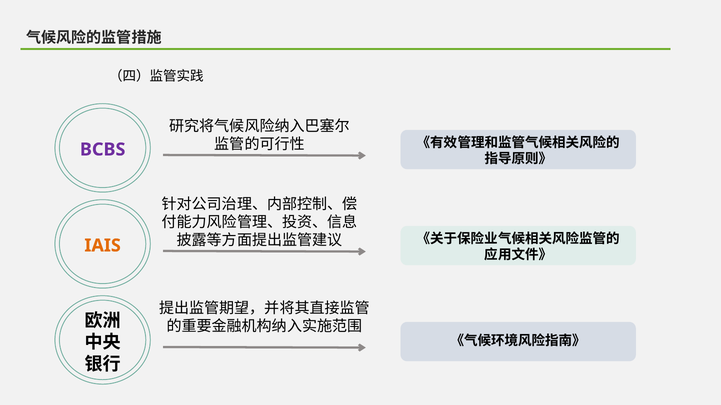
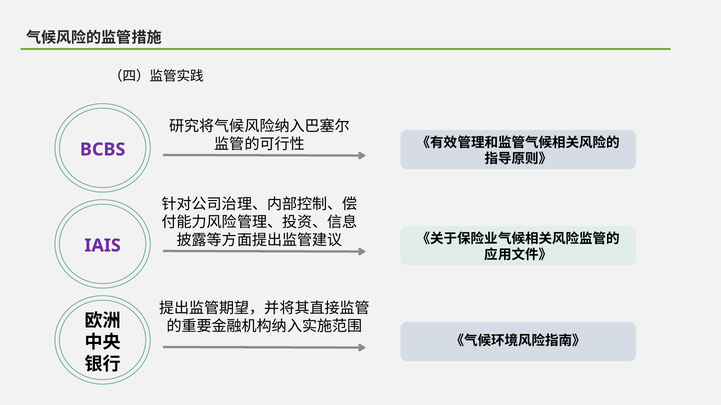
IAIS colour: orange -> purple
